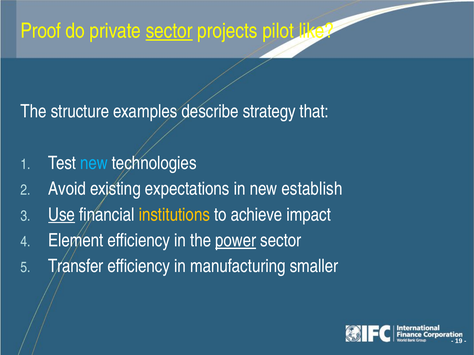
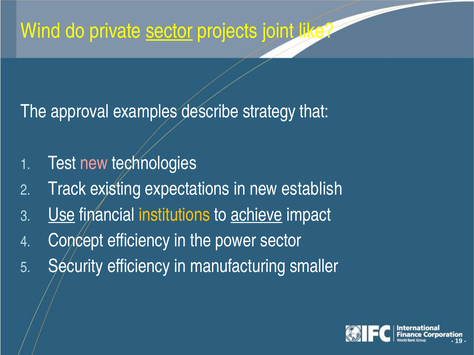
Proof: Proof -> Wind
pilot: pilot -> joint
structure: structure -> approval
new at (94, 163) colour: light blue -> pink
Avoid: Avoid -> Track
achieve underline: none -> present
Element: Element -> Concept
power underline: present -> none
Transfer: Transfer -> Security
